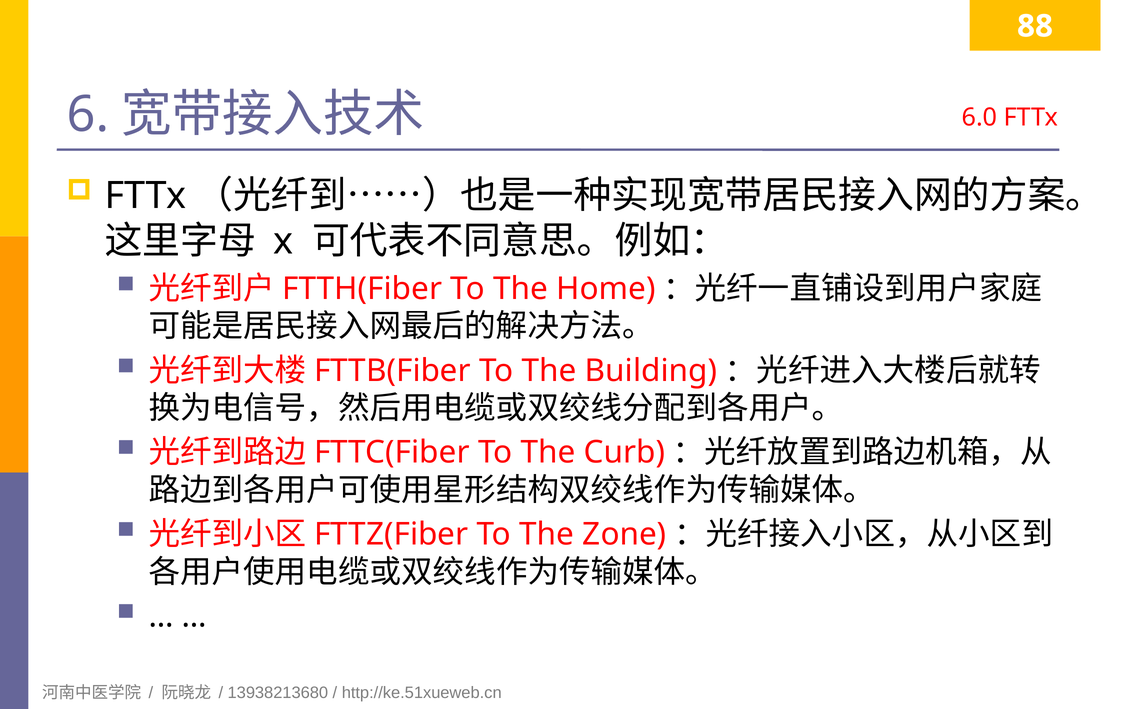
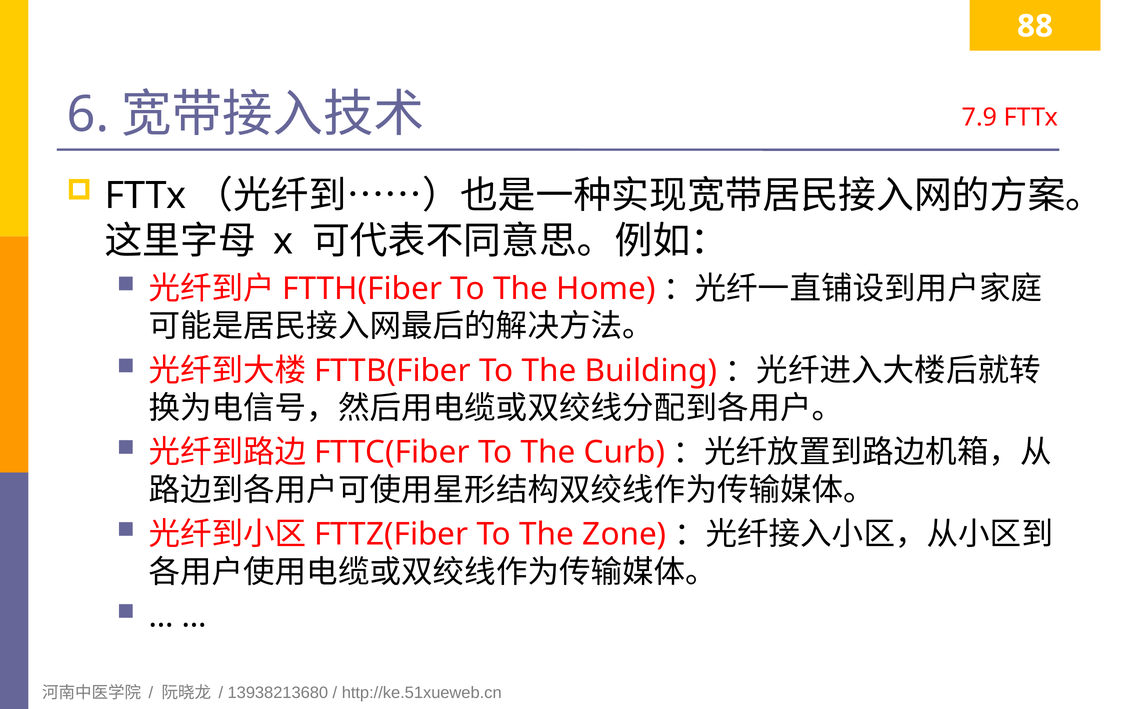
6.0: 6.0 -> 7.9
